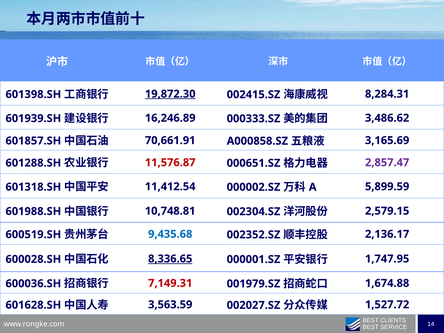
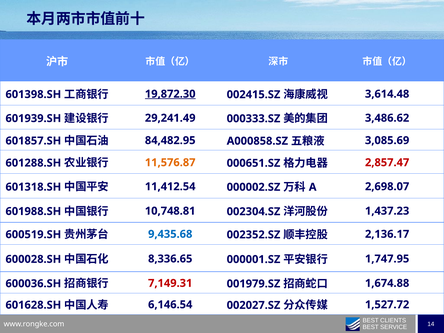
8,284.31: 8,284.31 -> 3,614.48
16,246.89: 16,246.89 -> 29,241.49
70,661.91: 70,661.91 -> 84,482.95
3,165.69: 3,165.69 -> 3,085.69
11,576.87 colour: red -> orange
2,857.47 colour: purple -> red
5,899.59: 5,899.59 -> 2,698.07
2,579.15: 2,579.15 -> 1,437.23
8,336.65 underline: present -> none
3,563.59: 3,563.59 -> 6,146.54
